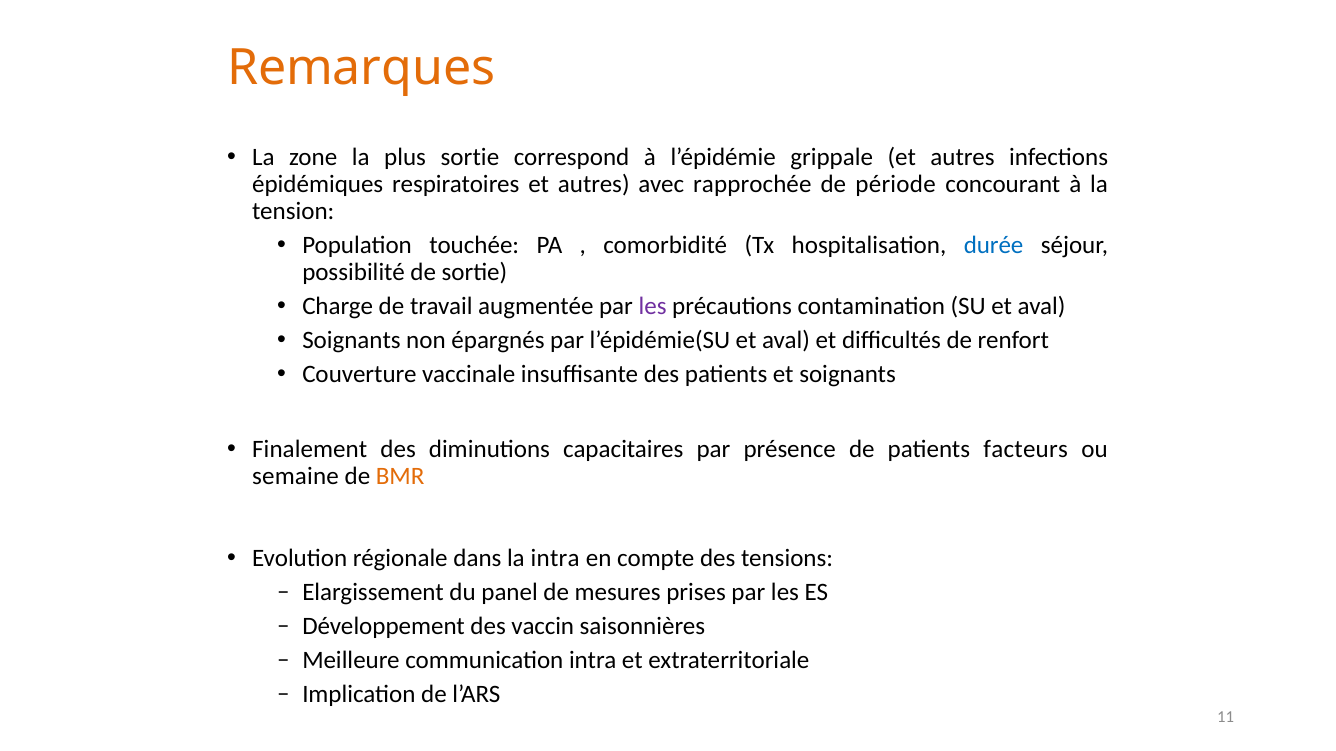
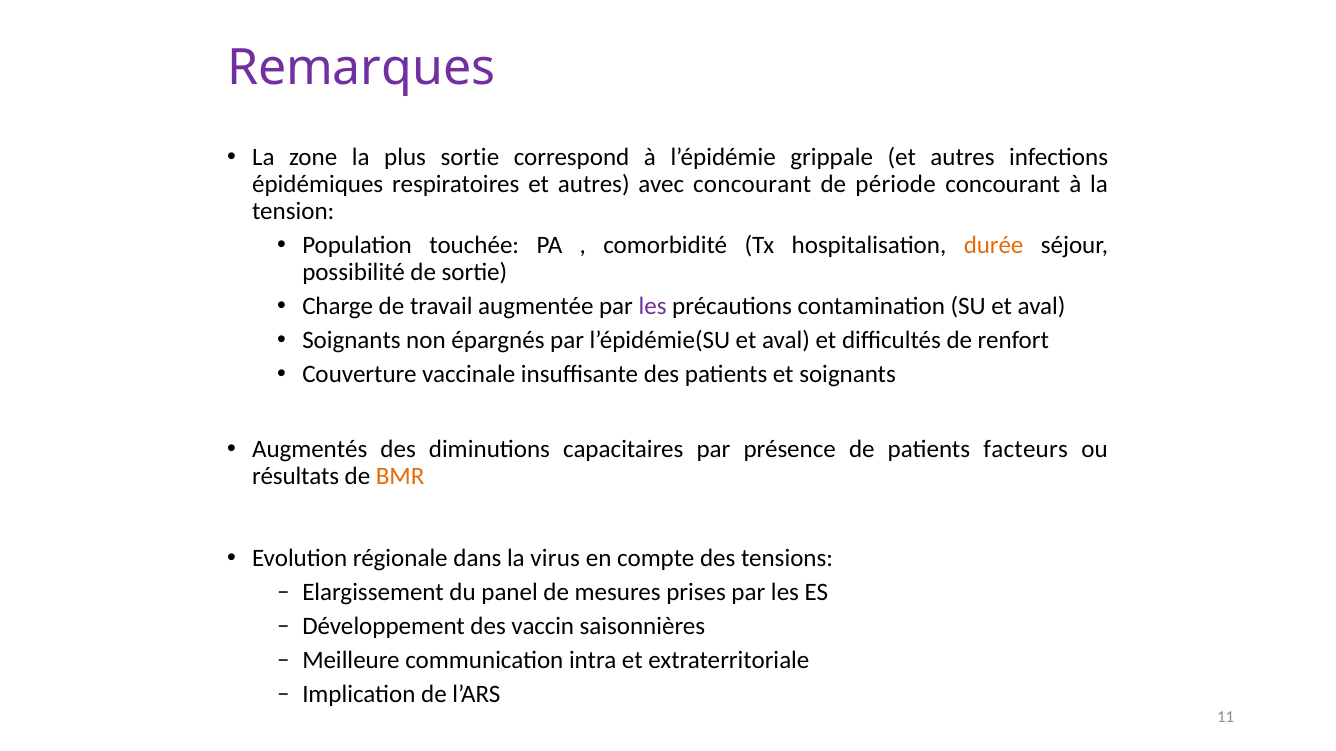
Remarques colour: orange -> purple
avec rapprochée: rapprochée -> concourant
durée colour: blue -> orange
Finalement: Finalement -> Augmentés
semaine: semaine -> résultats
la intra: intra -> virus
